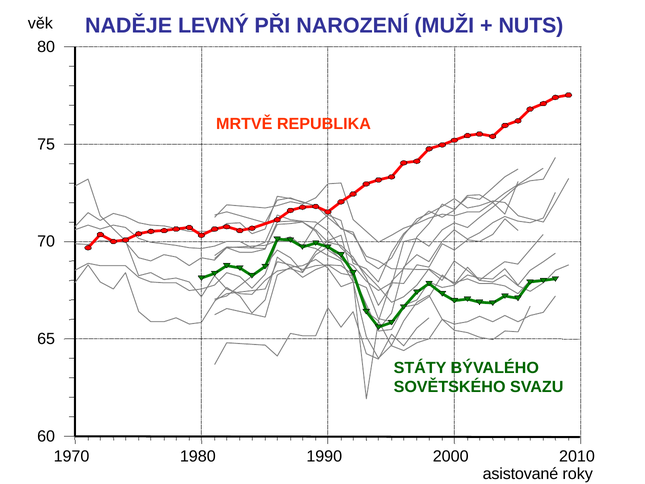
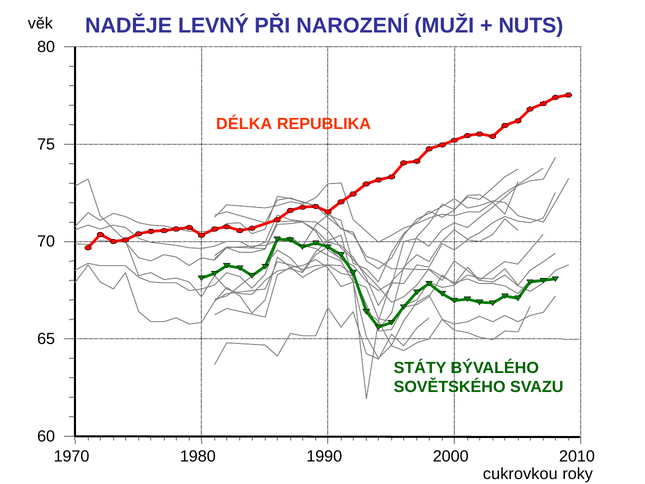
MRTVĚ: MRTVĚ -> DÉLKA
asistované: asistované -> cukrovkou
